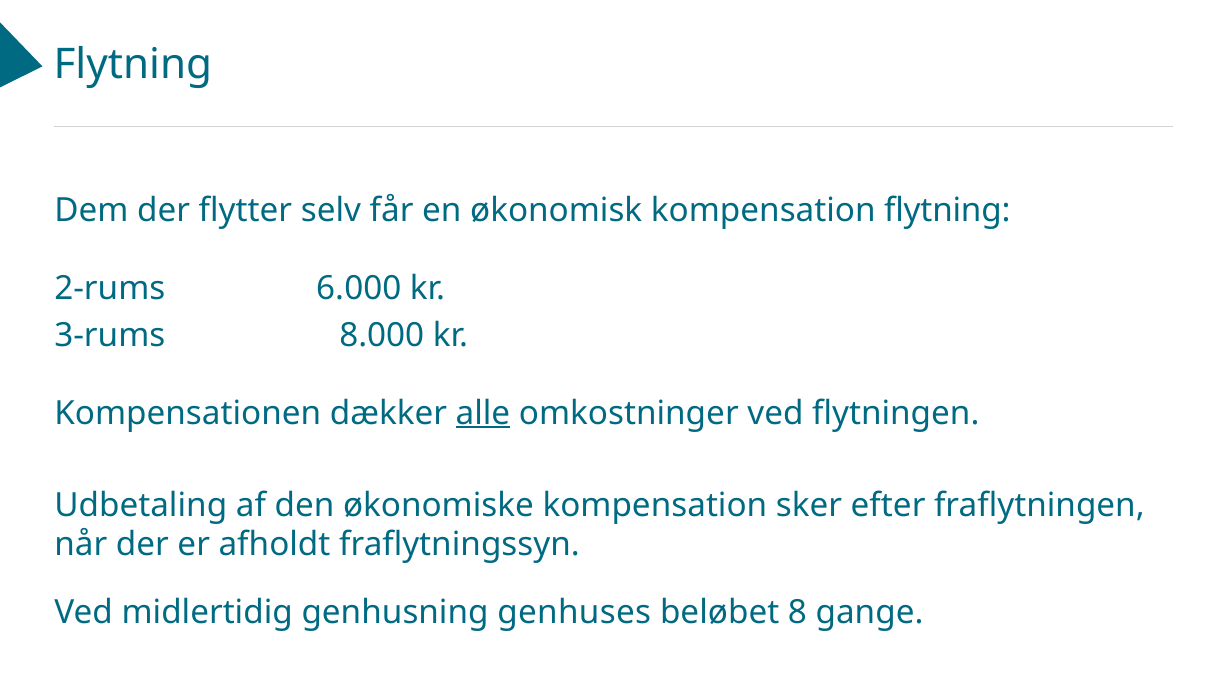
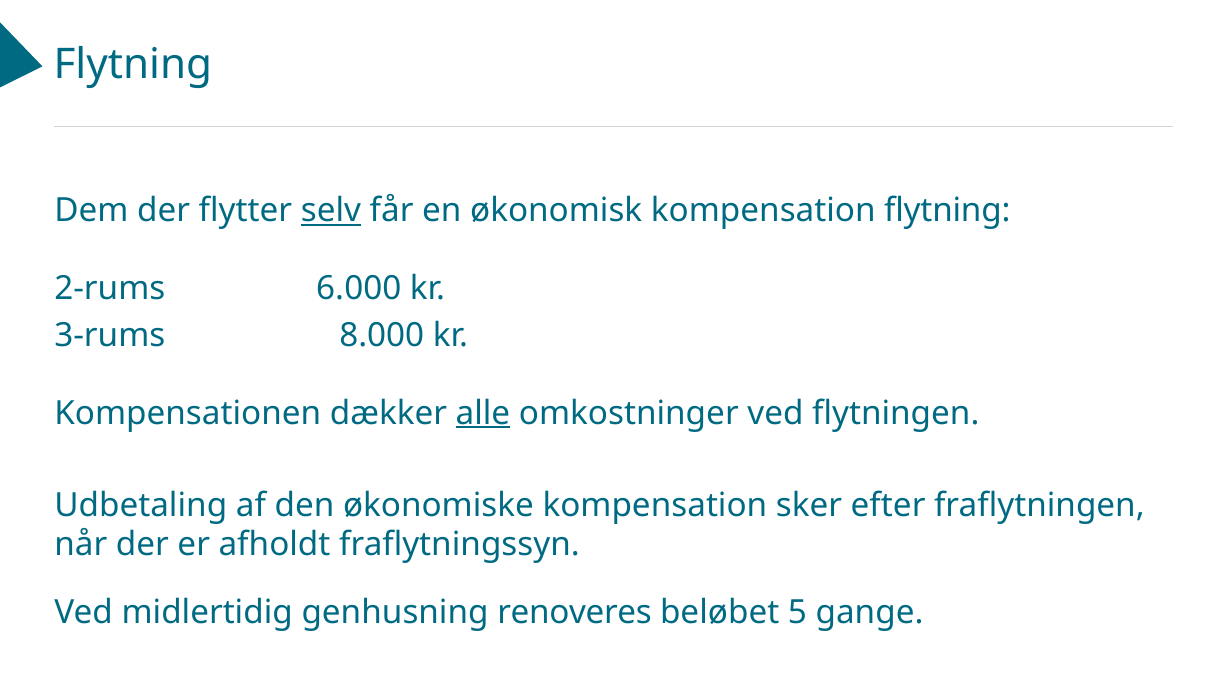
selv underline: none -> present
genhuses: genhuses -> renoveres
8: 8 -> 5
